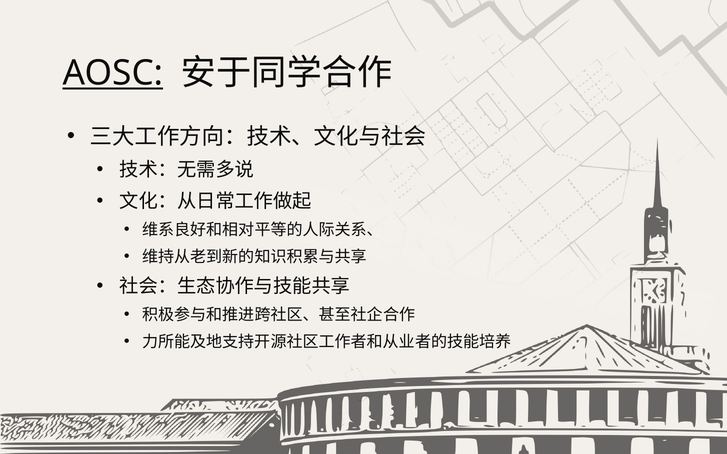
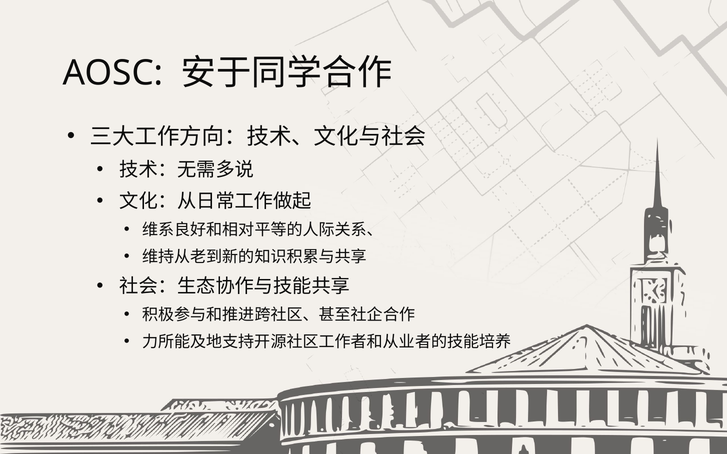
AOSC underline: present -> none
